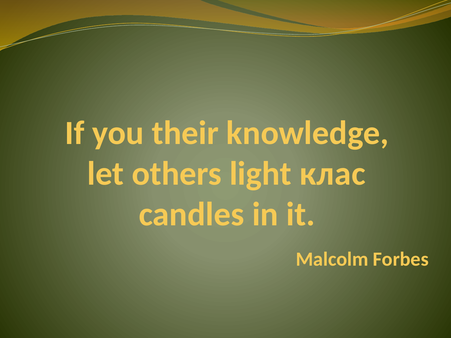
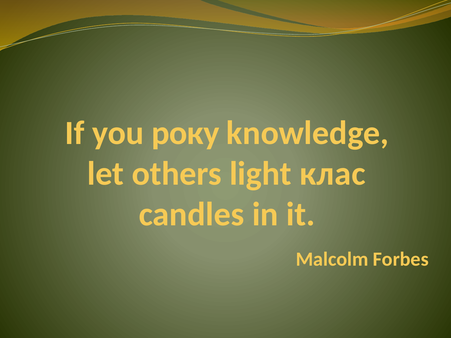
their: their -> року
